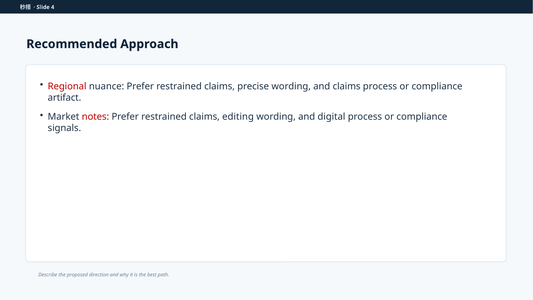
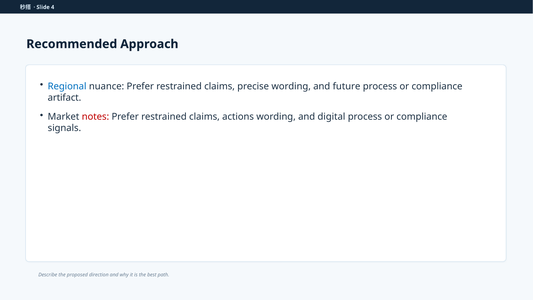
Regional colour: red -> blue
and claims: claims -> future
editing: editing -> actions
